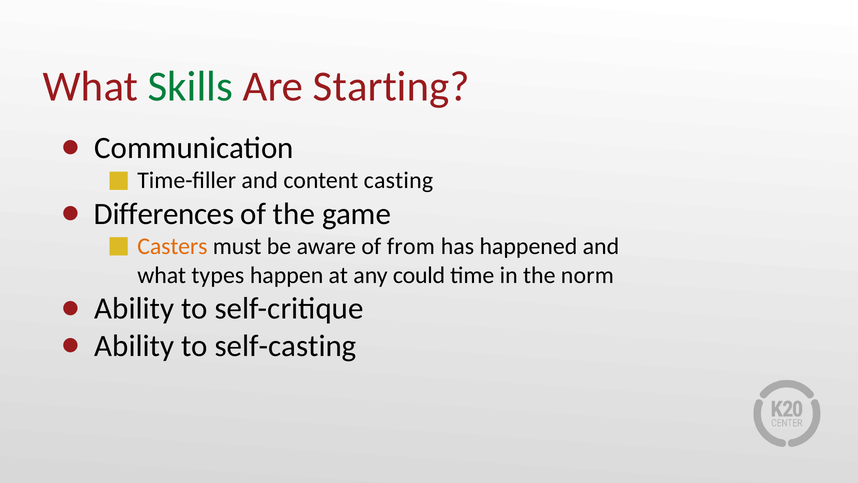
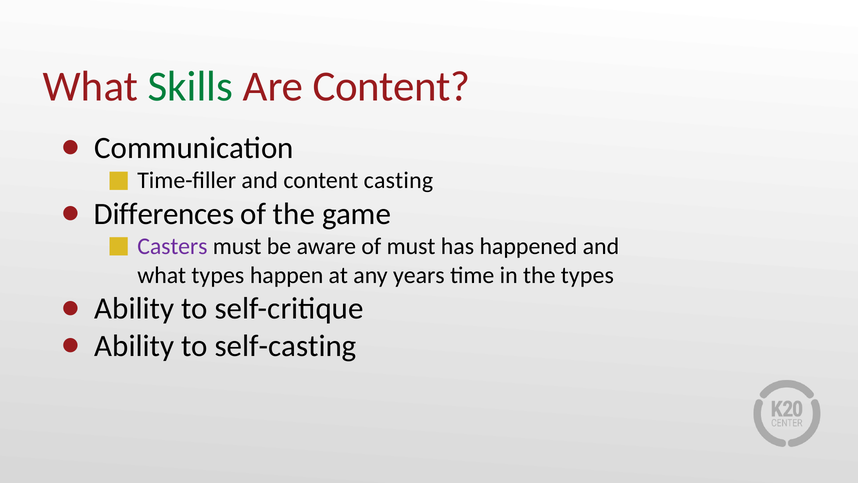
Are Starting: Starting -> Content
Casters colour: orange -> purple
of from: from -> must
could: could -> years
the norm: norm -> types
